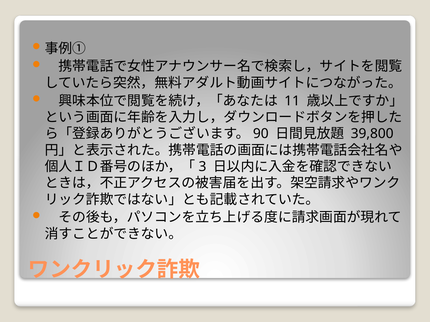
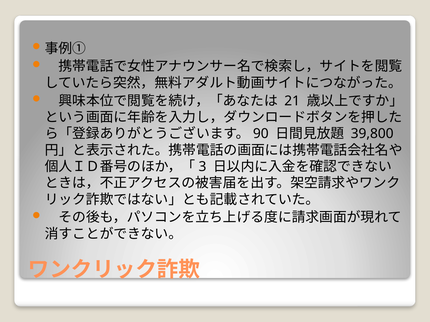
11: 11 -> 21
